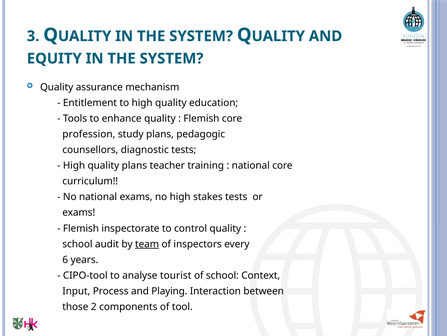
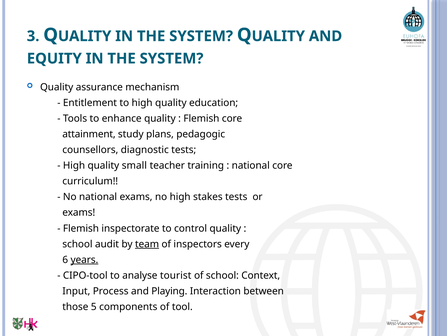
profession: profession -> attainment
quality plans: plans -> small
years underline: none -> present
2: 2 -> 5
